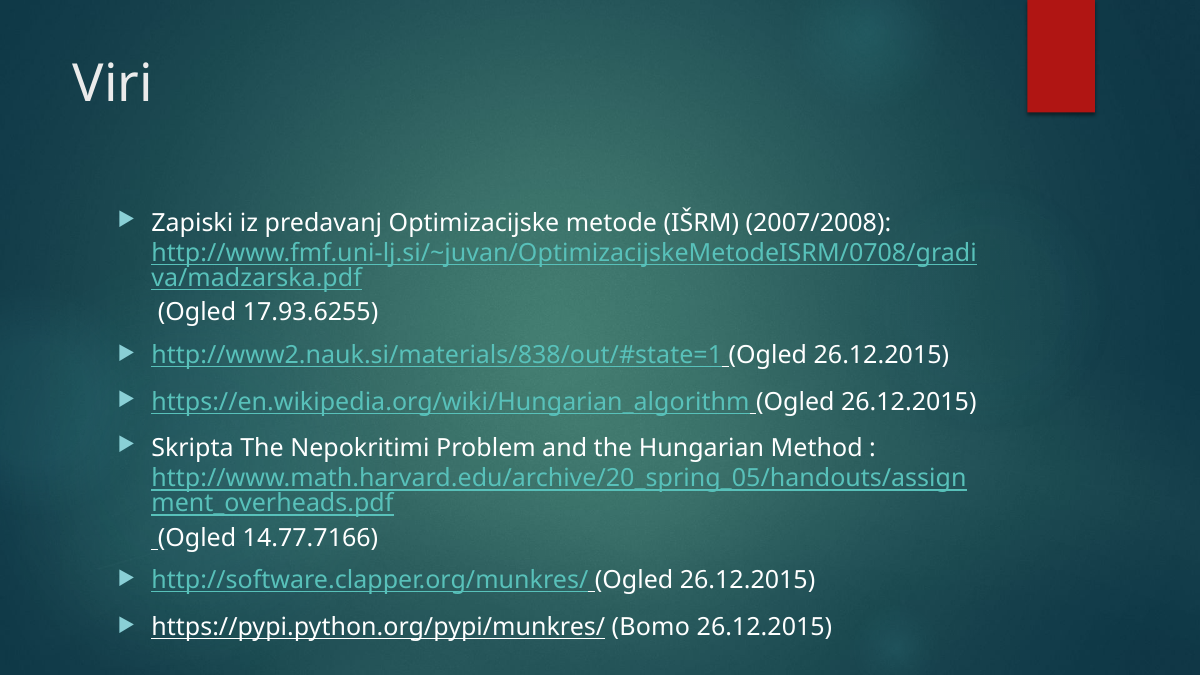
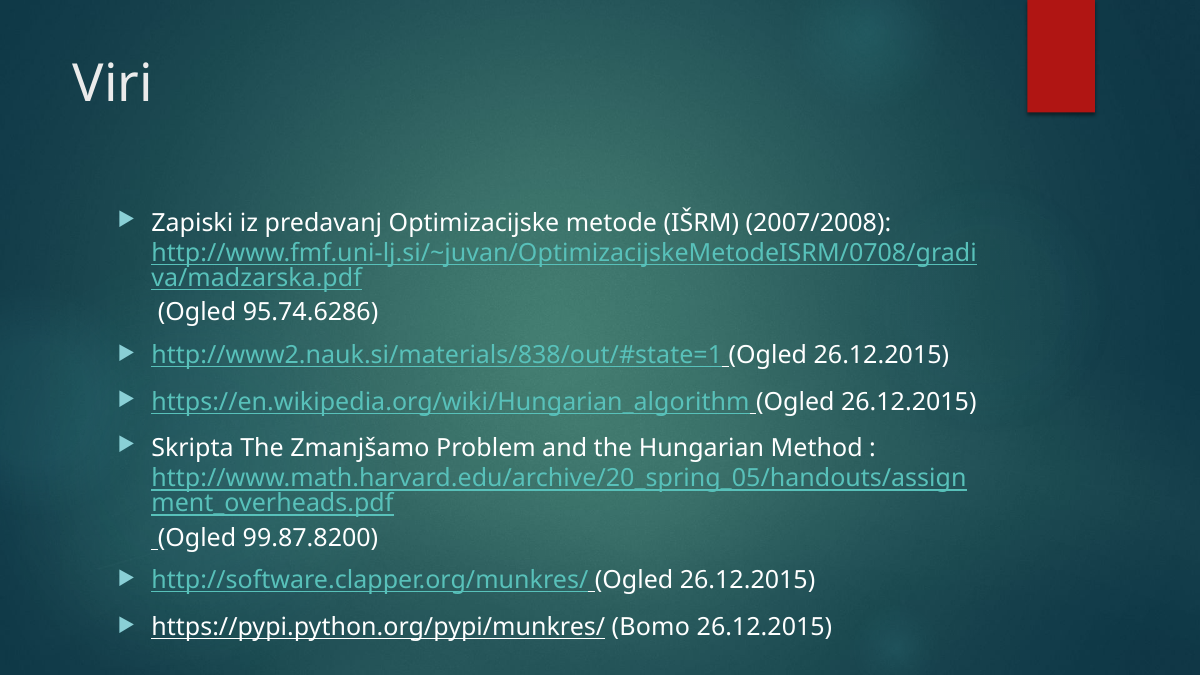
17.93.6255: 17.93.6255 -> 95.74.6286
Nepokritimi: Nepokritimi -> Zmanjšamo
14.77.7166: 14.77.7166 -> 99.87.8200
